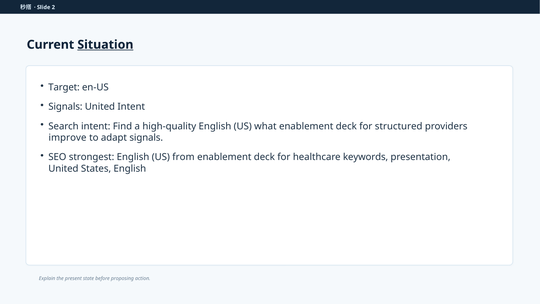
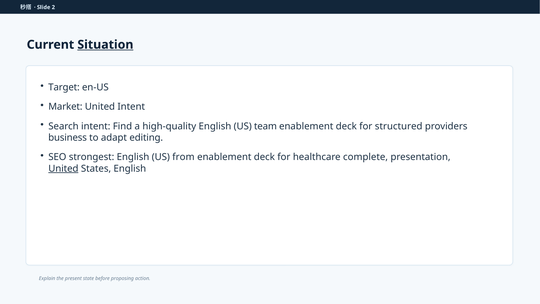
Signals at (65, 107): Signals -> Market
what: what -> team
improve: improve -> business
adapt signals: signals -> editing
keywords: keywords -> complete
United at (63, 168) underline: none -> present
